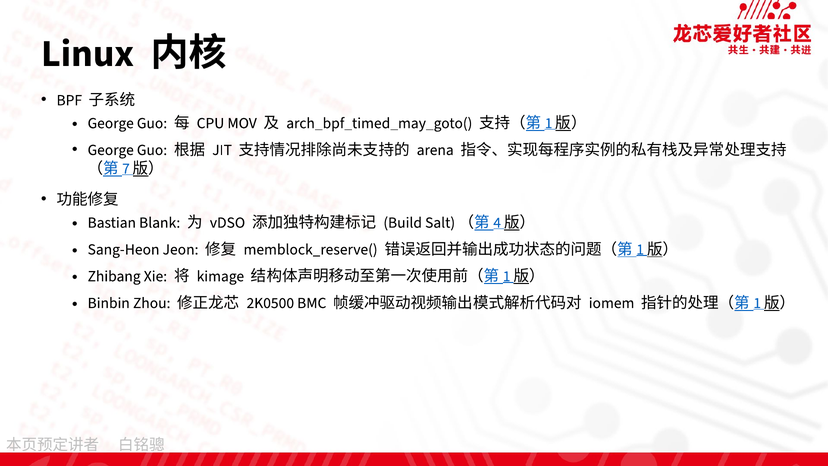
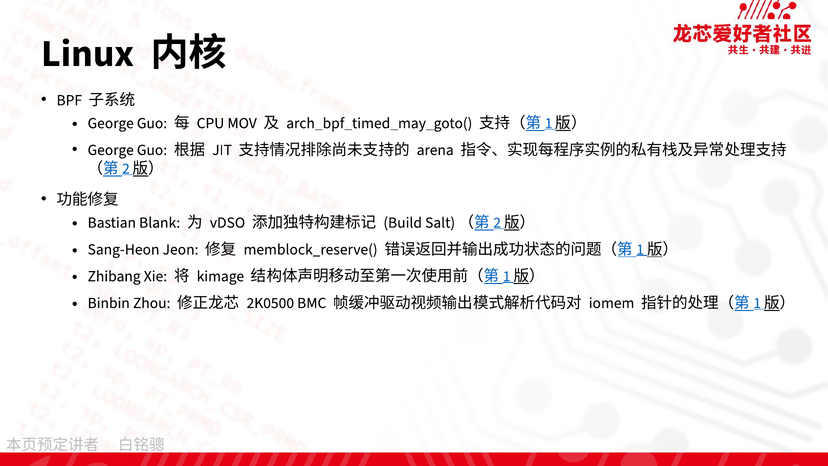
7 at (126, 168): 7 -> 2
4 at (497, 222): 4 -> 2
